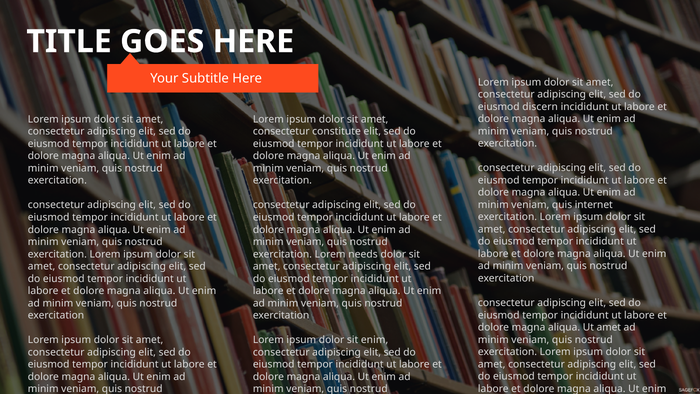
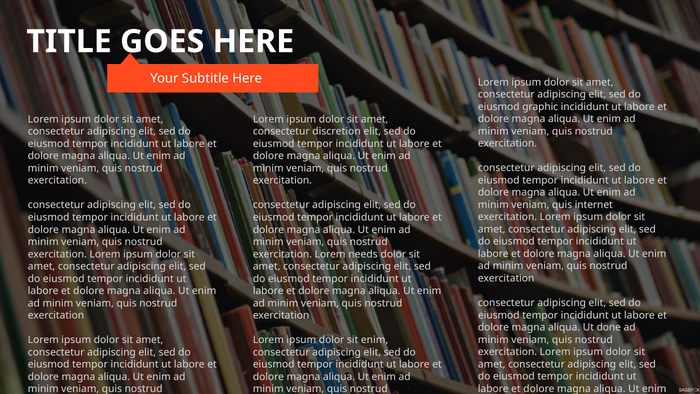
discern: discern -> graphic
constitute: constitute -> discretion
Ut amet: amet -> done
